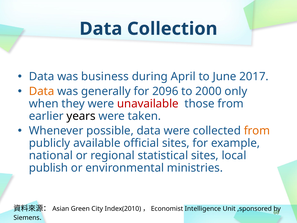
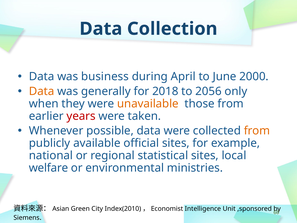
2017: 2017 -> 2000
2096: 2096 -> 2018
2000: 2000 -> 2056
unavailable colour: red -> orange
years colour: black -> red
publish: publish -> welfare
